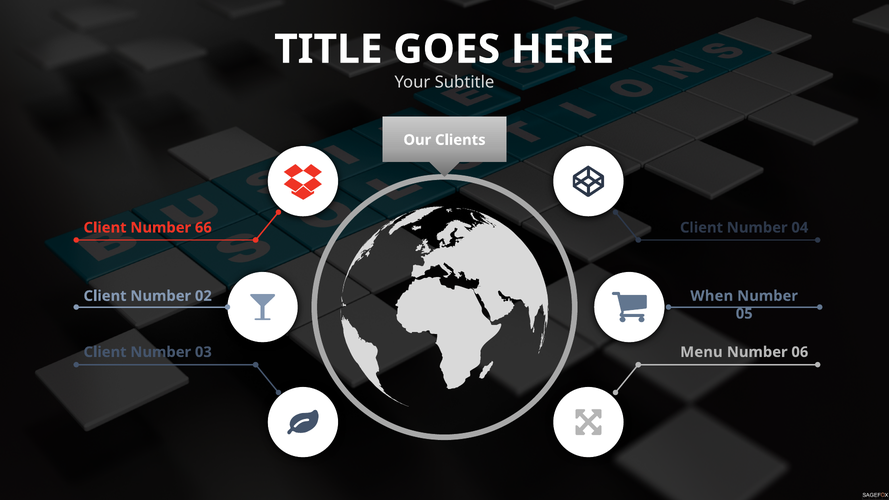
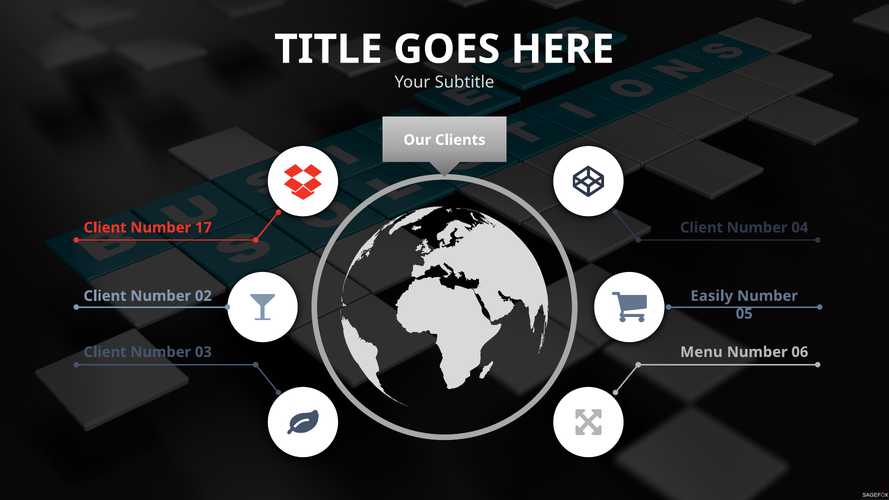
66: 66 -> 17
When: When -> Easily
